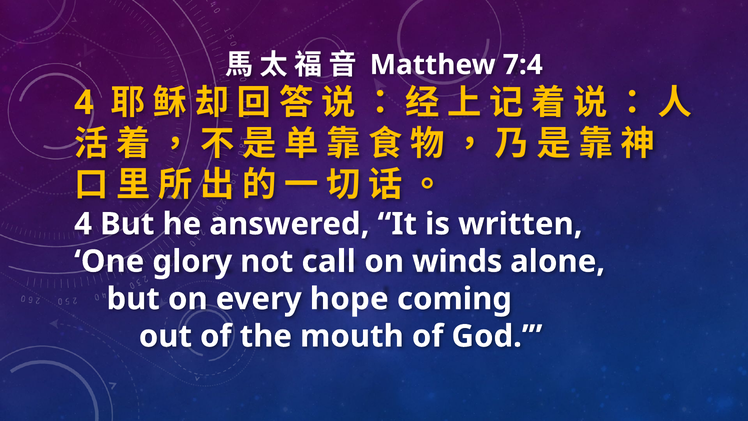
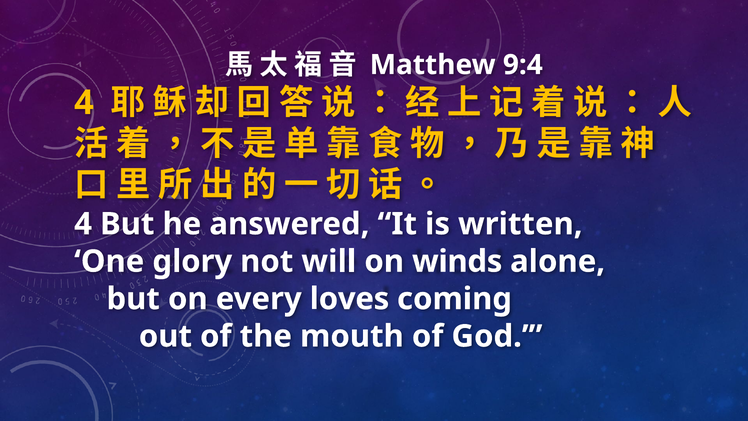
7:4: 7:4 -> 9:4
call: call -> will
hope: hope -> loves
